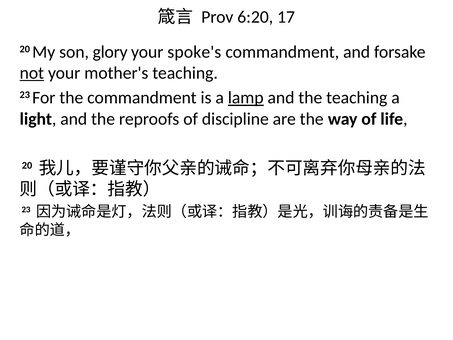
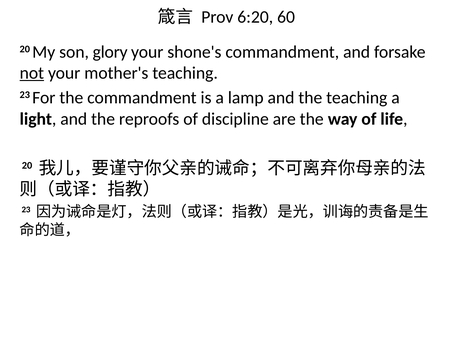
17: 17 -> 60
spoke's: spoke's -> shone's
lamp underline: present -> none
